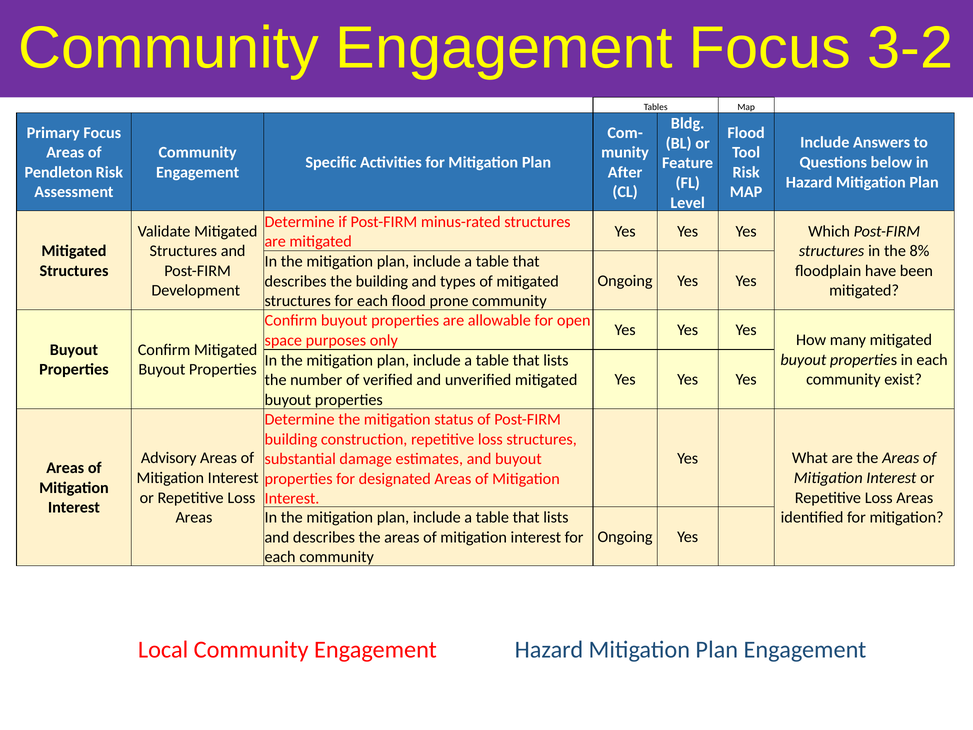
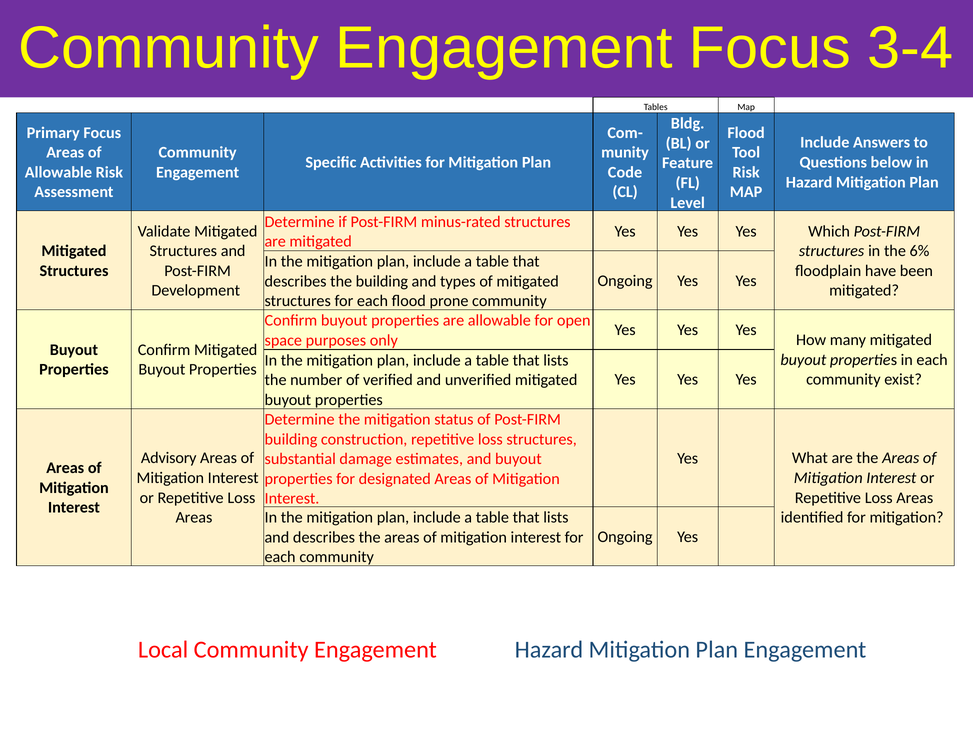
3-2: 3-2 -> 3-4
Pendleton at (58, 172): Pendleton -> Allowable
After: After -> Code
8%: 8% -> 6%
